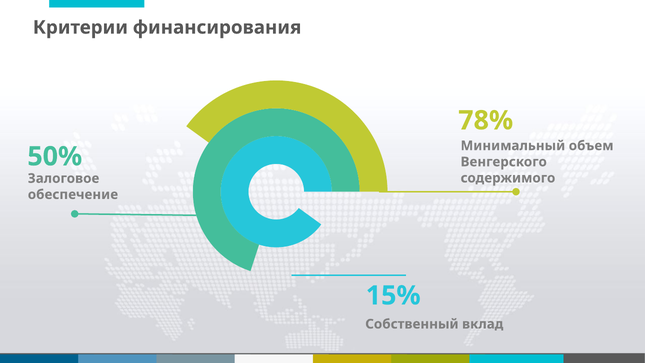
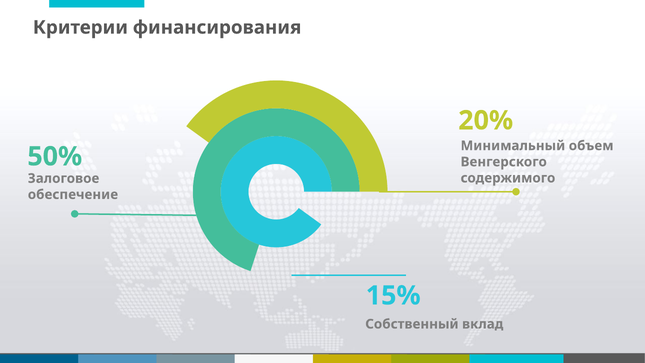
78%: 78% -> 20%
